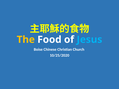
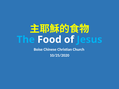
The colour: yellow -> light blue
